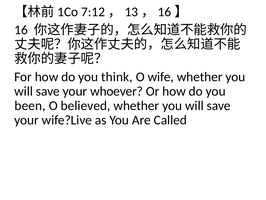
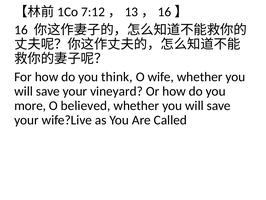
whoever: whoever -> vineyard
been: been -> more
